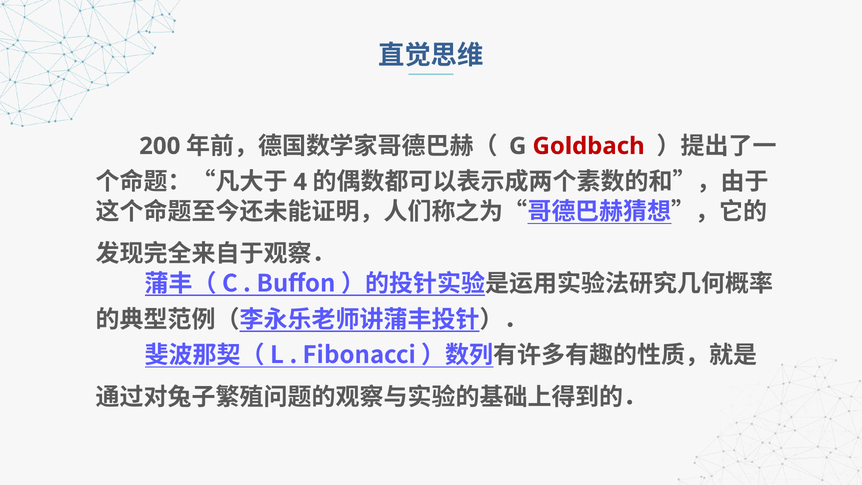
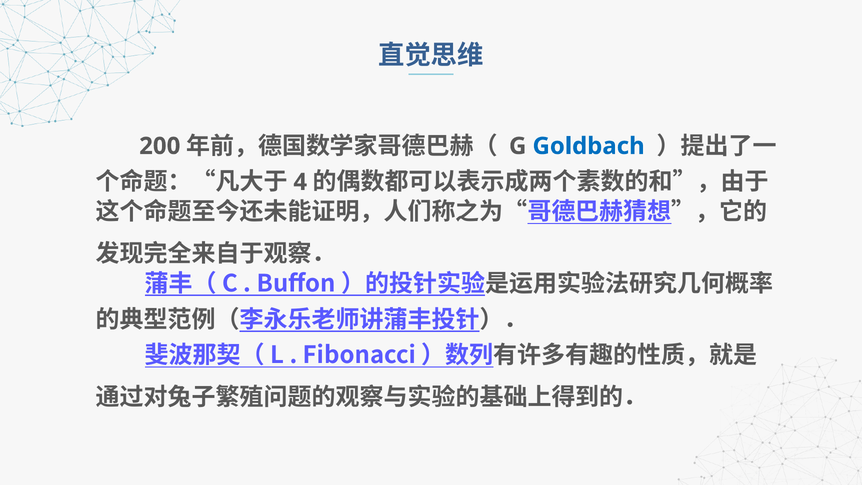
Goldbach colour: red -> blue
